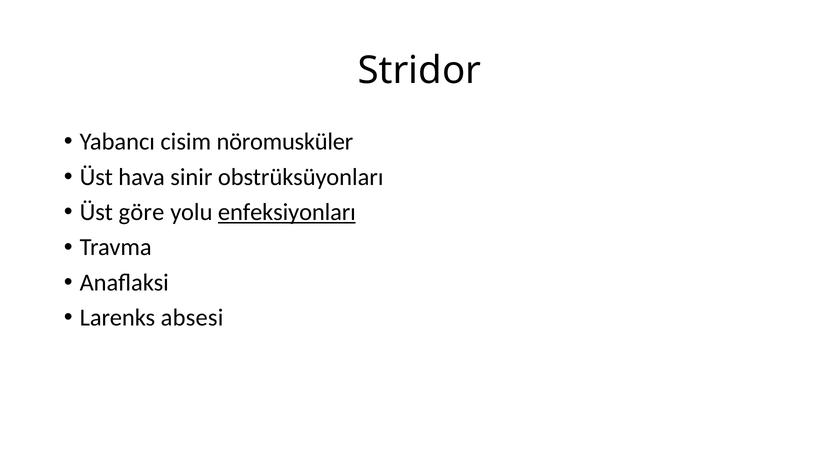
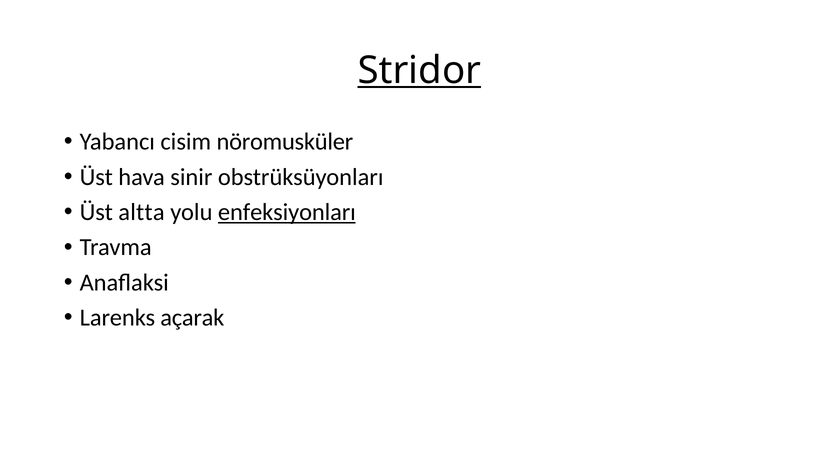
Stridor underline: none -> present
göre: göre -> altta
absesi: absesi -> açarak
